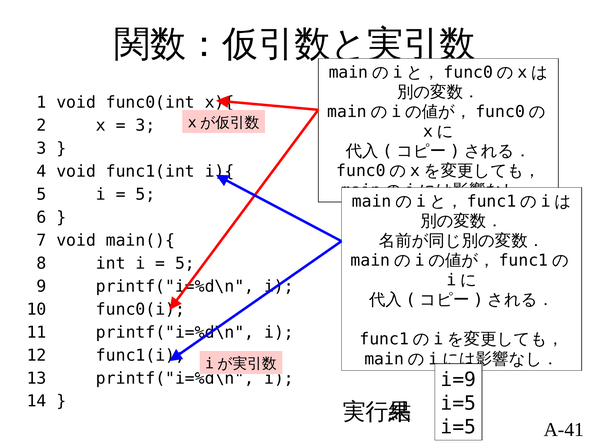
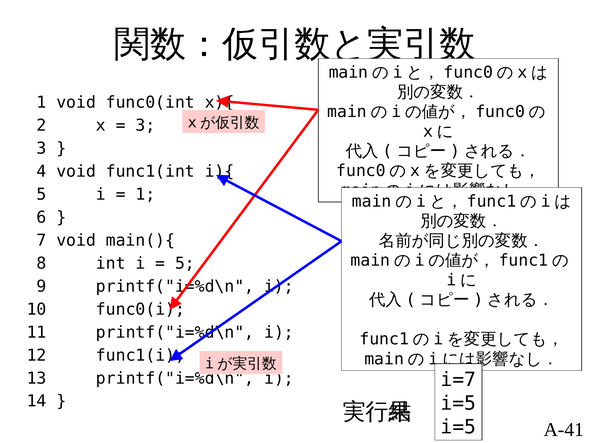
5 at (145, 194): 5 -> 1
i=9: i=9 -> i=7
